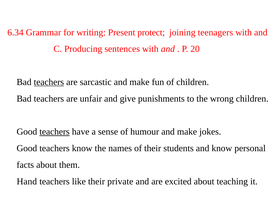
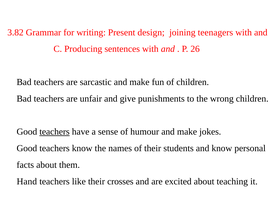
6.34: 6.34 -> 3.82
protect: protect -> design
20: 20 -> 26
teachers at (49, 82) underline: present -> none
private: private -> crosses
